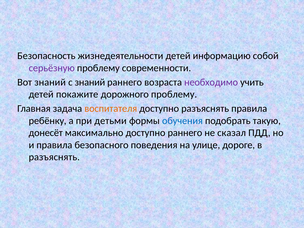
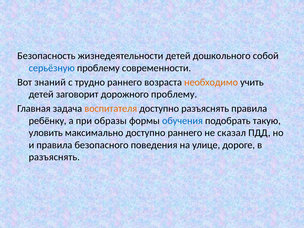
информацию: информацию -> дошкольного
серьёзную colour: purple -> blue
с знаний: знаний -> трудно
необходимо colour: purple -> orange
покажите: покажите -> заговорит
детьми: детьми -> образы
донесёт: донесёт -> уловить
